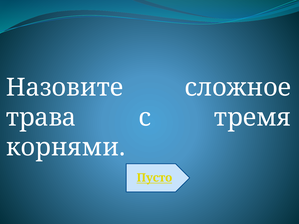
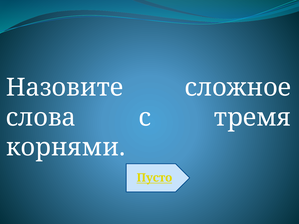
трава: трава -> слова
